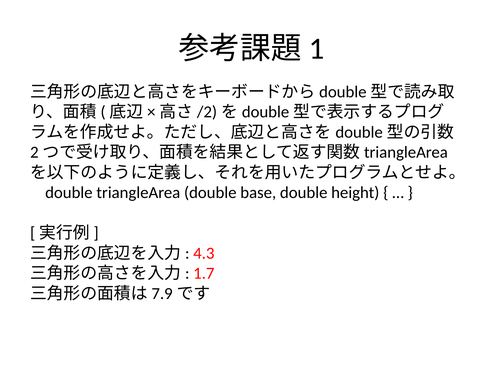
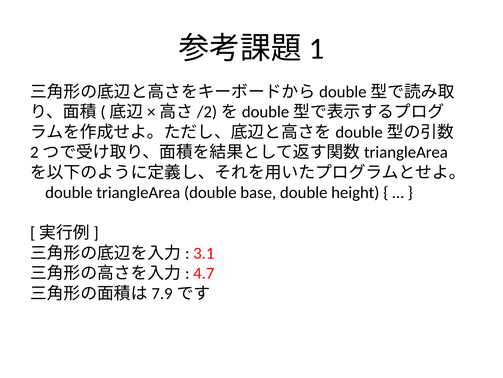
4.3: 4.3 -> 3.1
1.7: 1.7 -> 4.7
